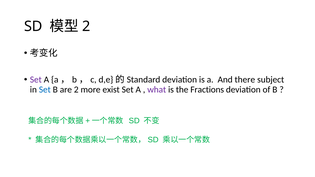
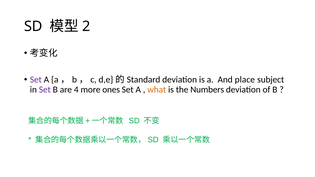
there: there -> place
Set at (45, 90) colour: blue -> purple
are 2: 2 -> 4
exist: exist -> ones
what colour: purple -> orange
Fractions: Fractions -> Numbers
